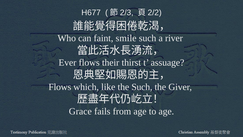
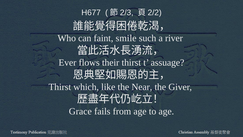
Flows at (60, 87): Flows -> Thirst
the Such: Such -> Near
